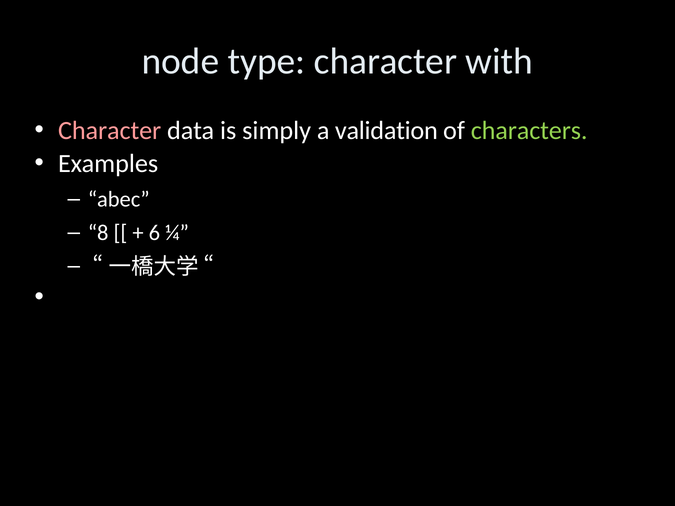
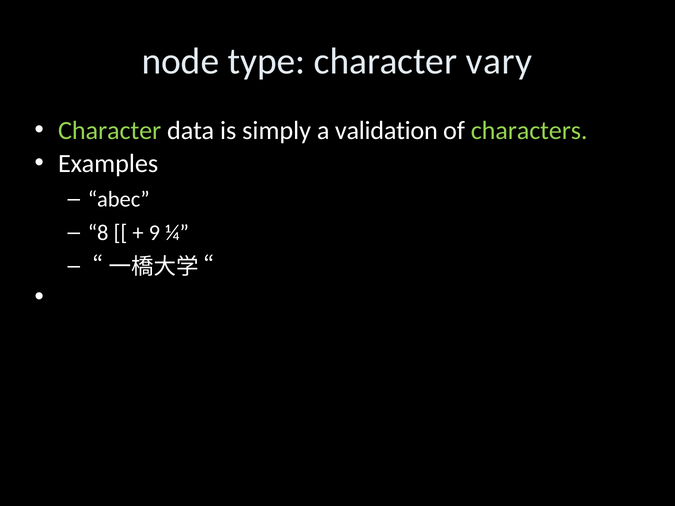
with: with -> vary
Character at (110, 131) colour: pink -> light green
6: 6 -> 9
